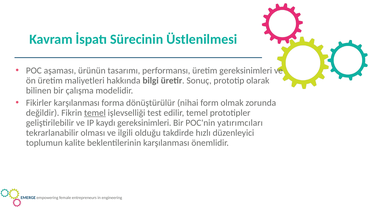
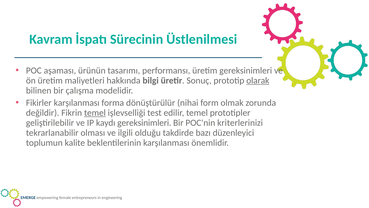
olarak underline: none -> present
yatırımcıları: yatırımcıları -> kriterlerinizi
hızlı: hızlı -> bazı
